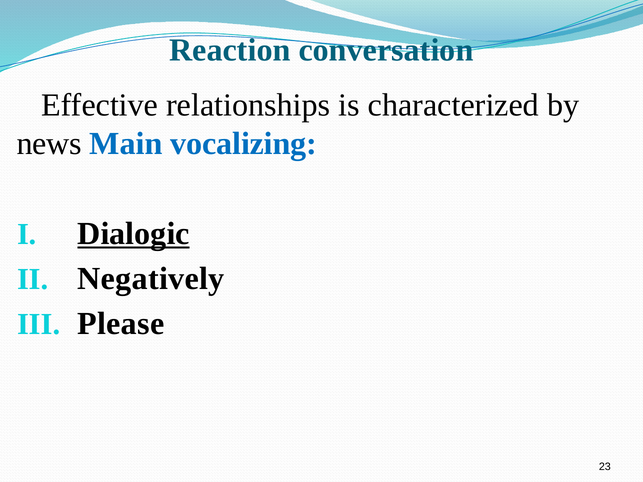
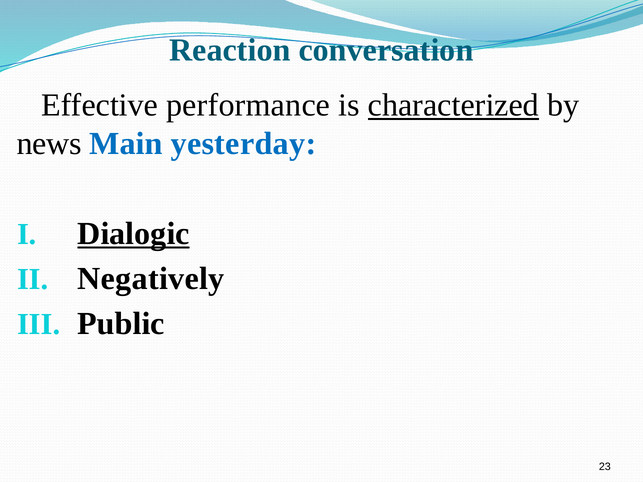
relationships: relationships -> performance
characterized underline: none -> present
vocalizing: vocalizing -> yesterday
Please: Please -> Public
